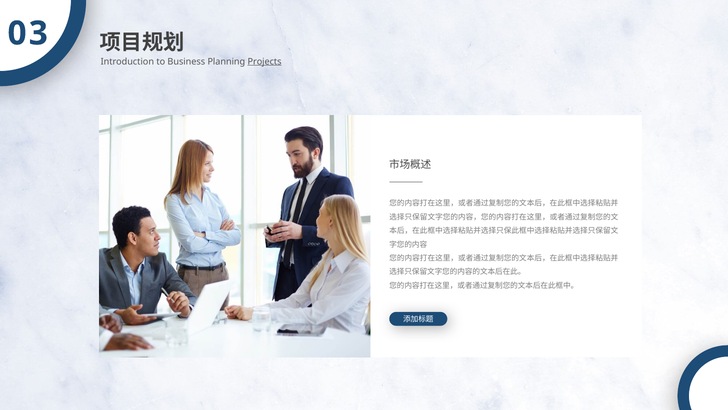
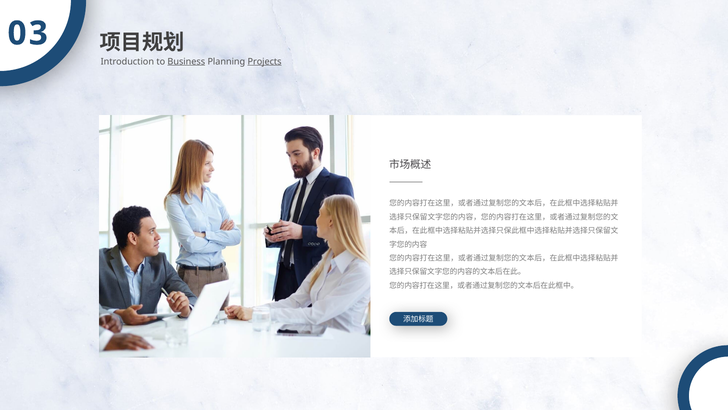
Business underline: none -> present
